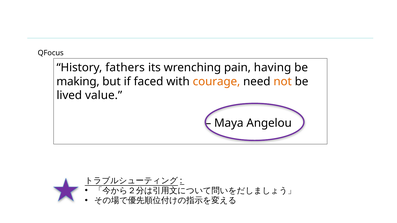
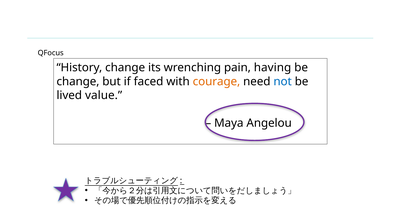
History fathers: fathers -> change
making at (78, 82): making -> change
not colour: orange -> blue
